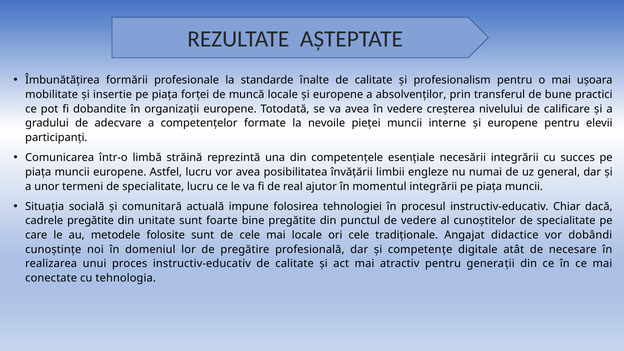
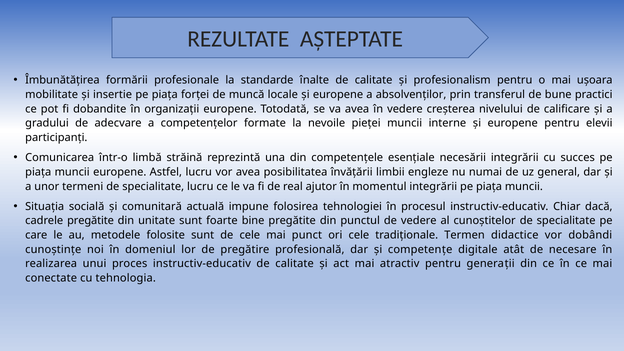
mai locale: locale -> punct
Angajat: Angajat -> Termen
